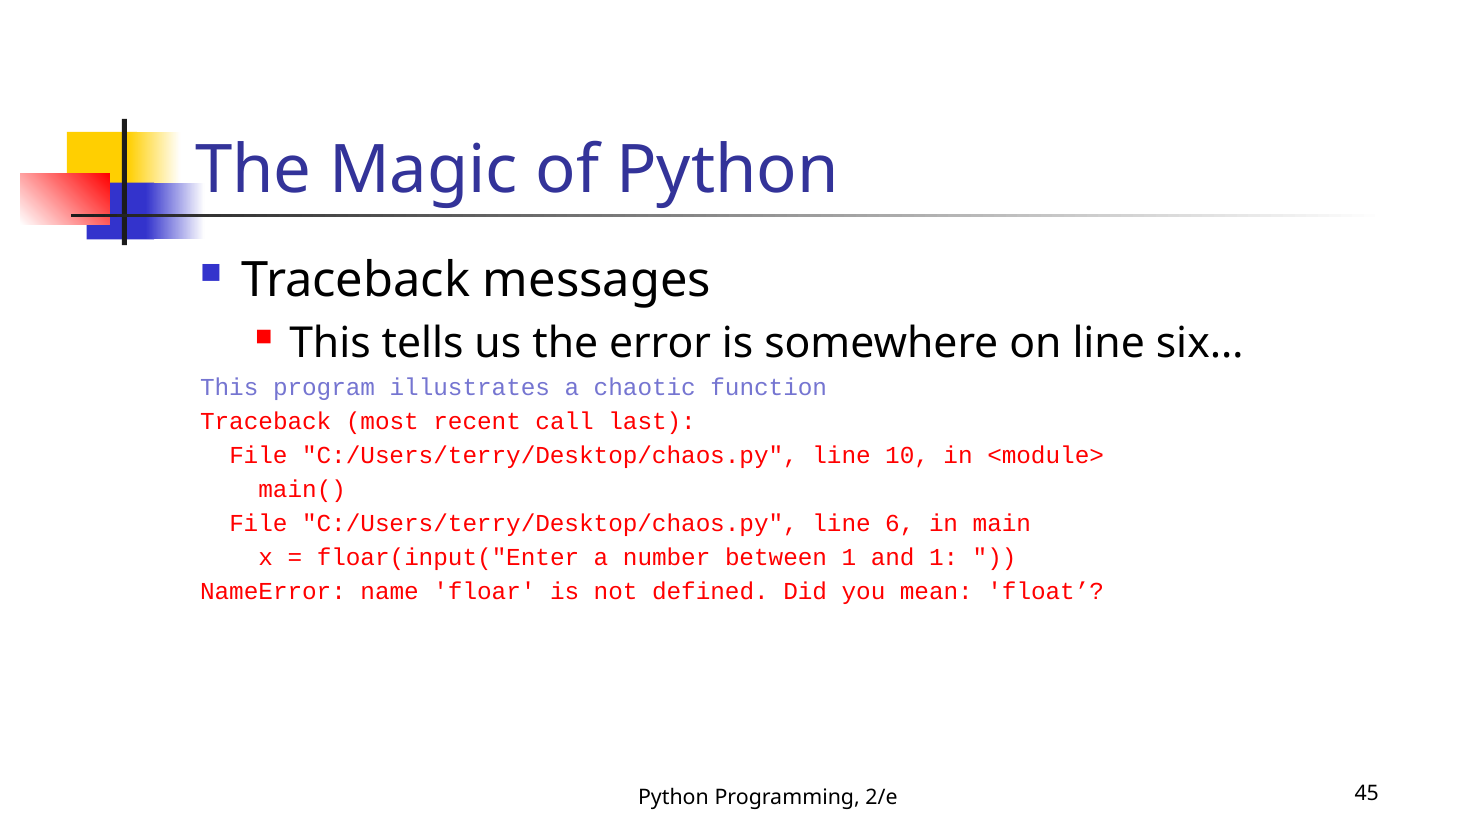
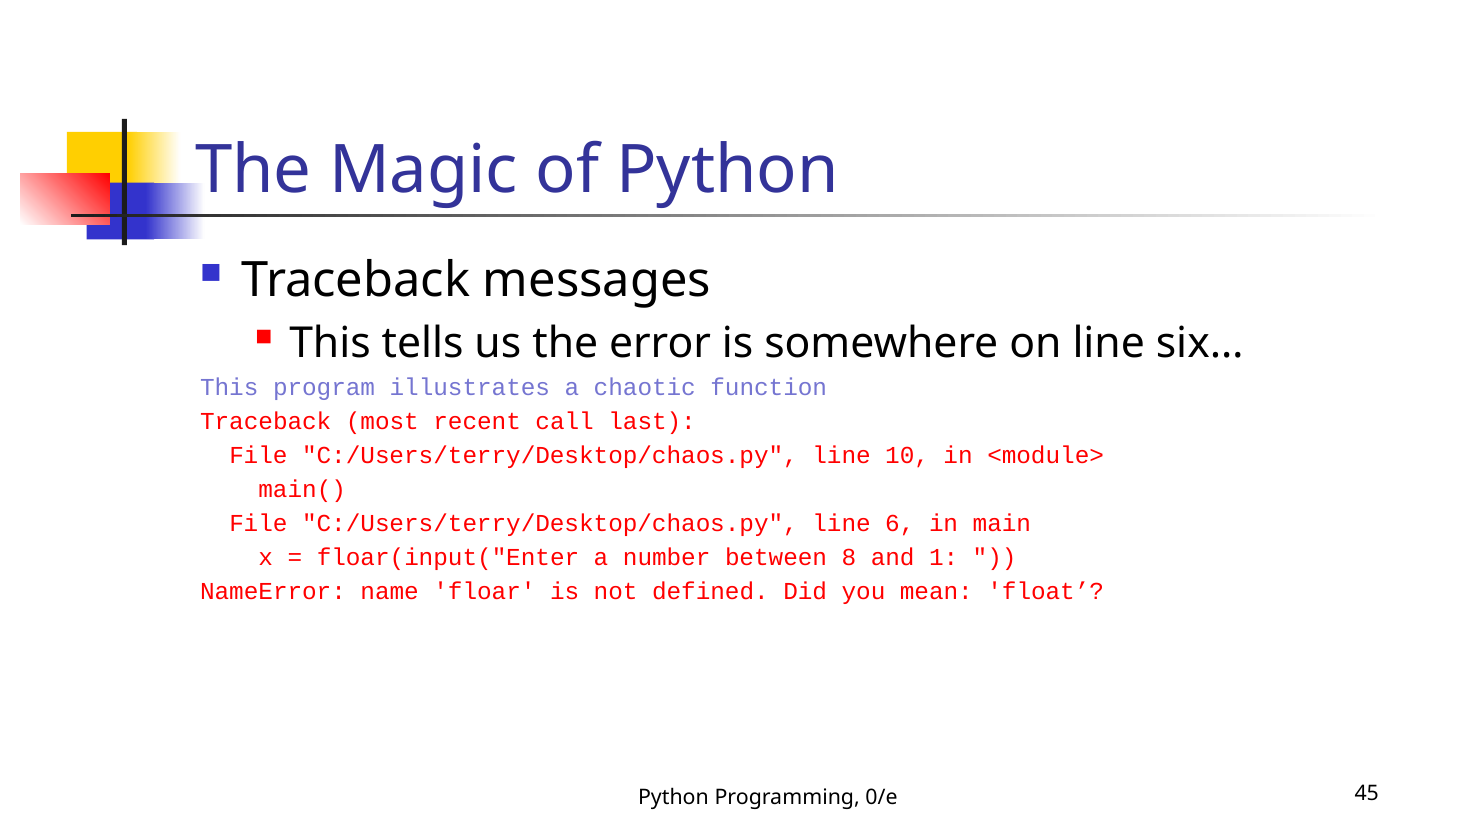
between 1: 1 -> 8
2/e: 2/e -> 0/e
